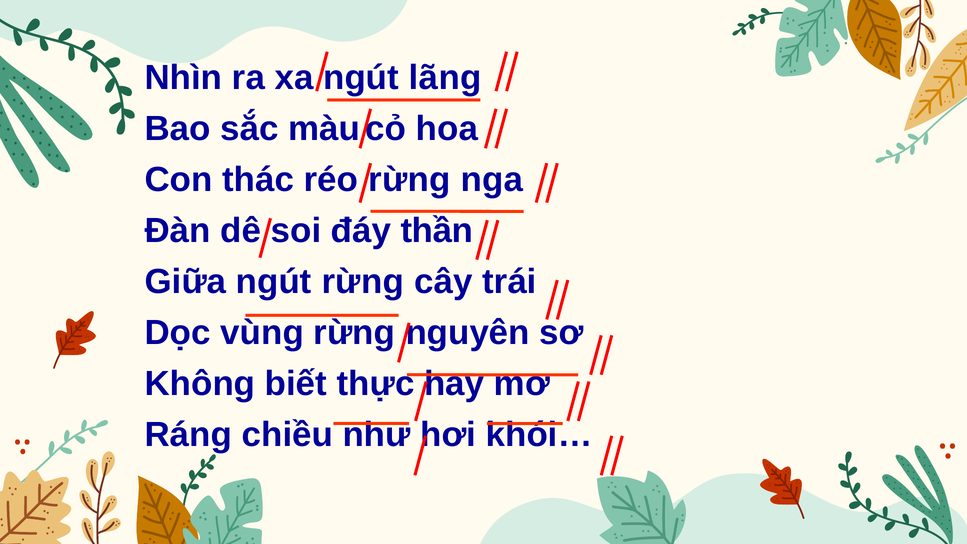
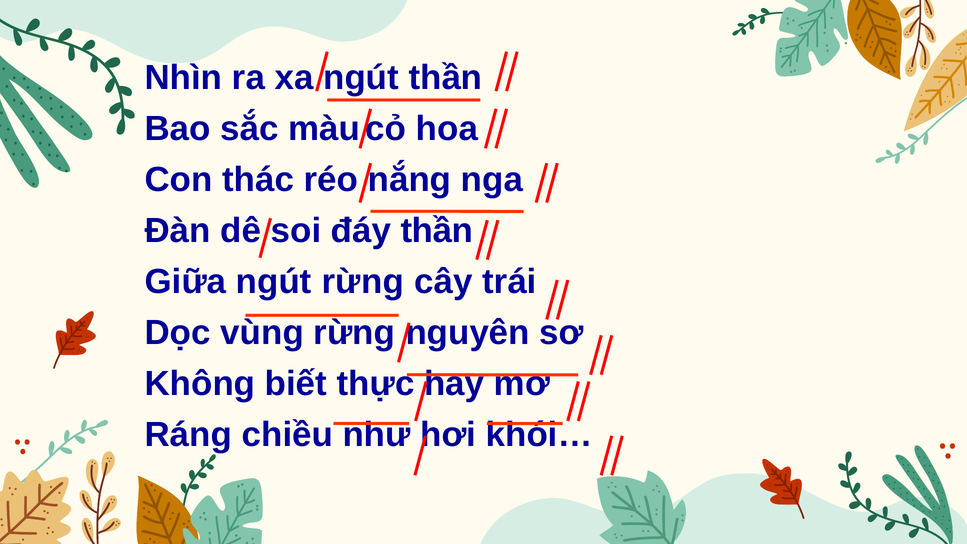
ngút lãng: lãng -> thần
réo rừng: rừng -> nắng
